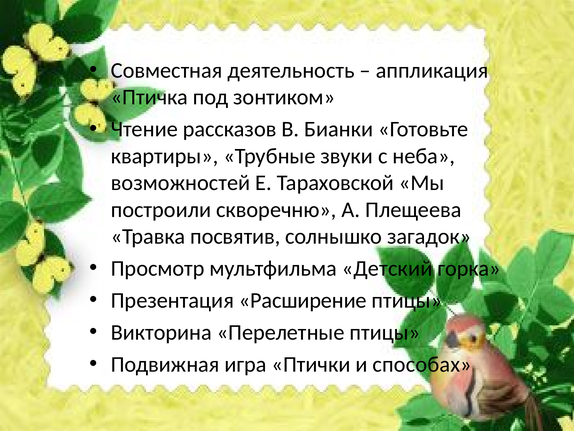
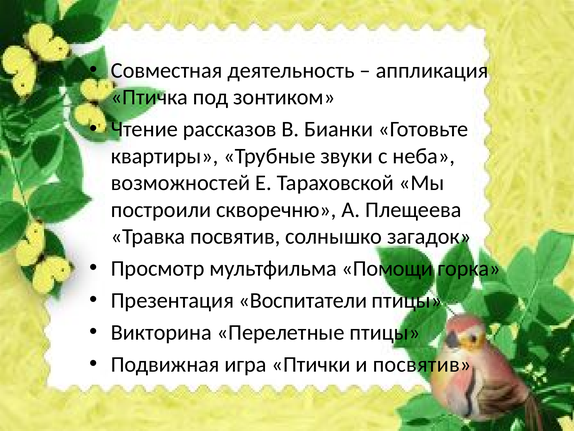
Детский: Детский -> Помощи
Расширение: Расширение -> Воспитатели
и способах: способах -> посвятив
